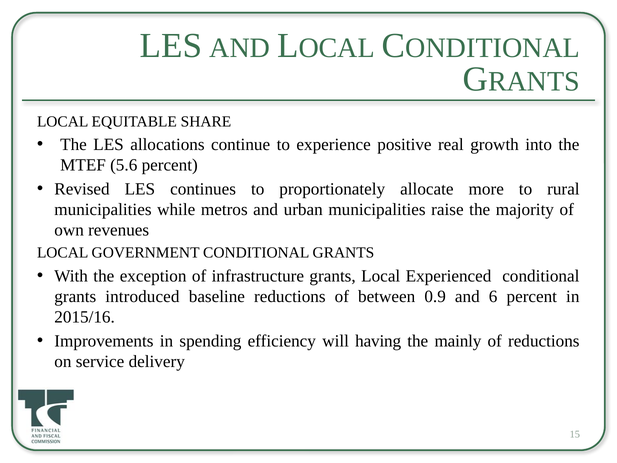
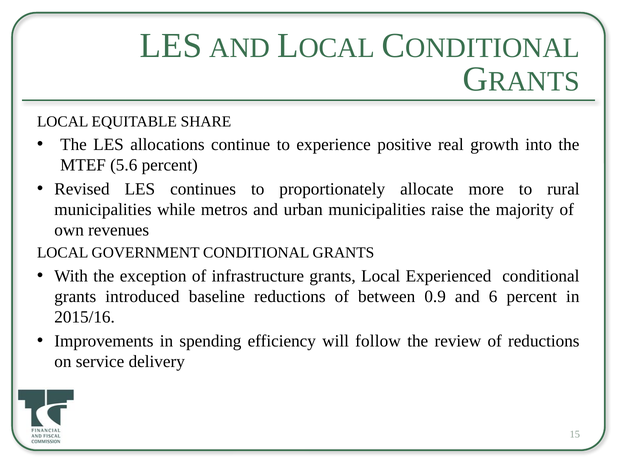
having: having -> follow
mainly: mainly -> review
